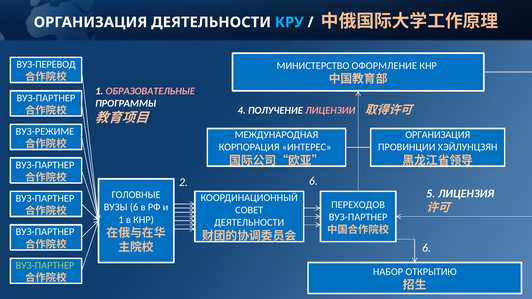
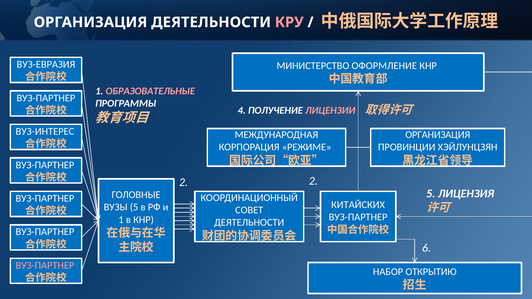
КРУ colour: light blue -> pink
ВУЗ-ПЕРЕВОД: ВУЗ-ПЕРЕВОД -> ВУЗ-ЕВРАЗИЯ
ВУЗ-РЕЖИМЕ: ВУЗ-РЕЖИМЕ -> ВУЗ-ИНТЕРЕС
ИНТЕРЕС: ИНТЕРЕС -> РЕЖИМЕ
2 6: 6 -> 2
ПЕРЕХОДОВ: ПЕРЕХОДОВ -> КИТАЙСКИХ
ВУЗЫ 6: 6 -> 5
ВУЗ-ПАРТНЕР at (45, 266) colour: light green -> pink
